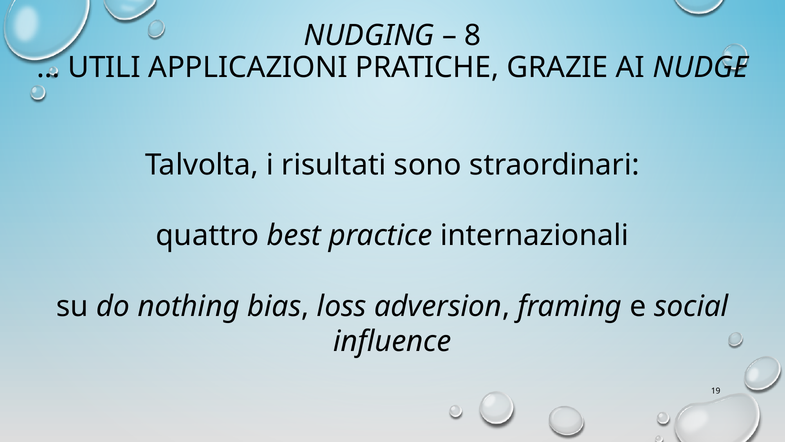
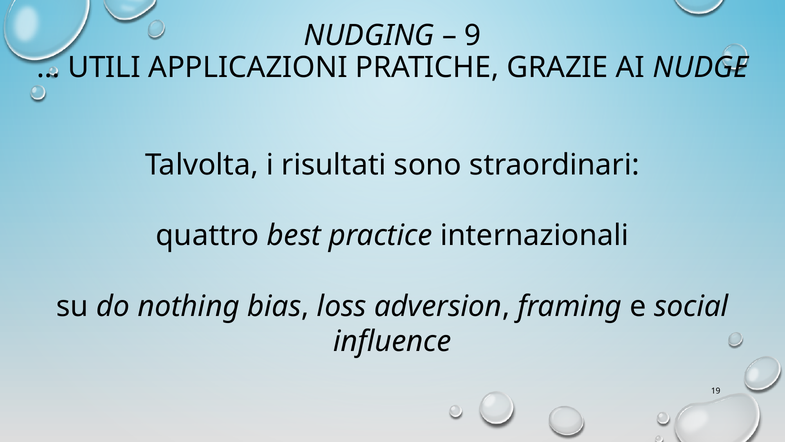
8: 8 -> 9
